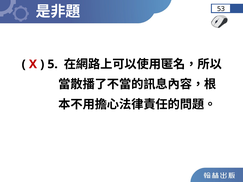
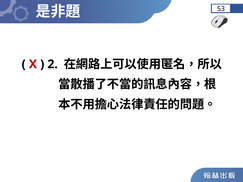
5: 5 -> 2
